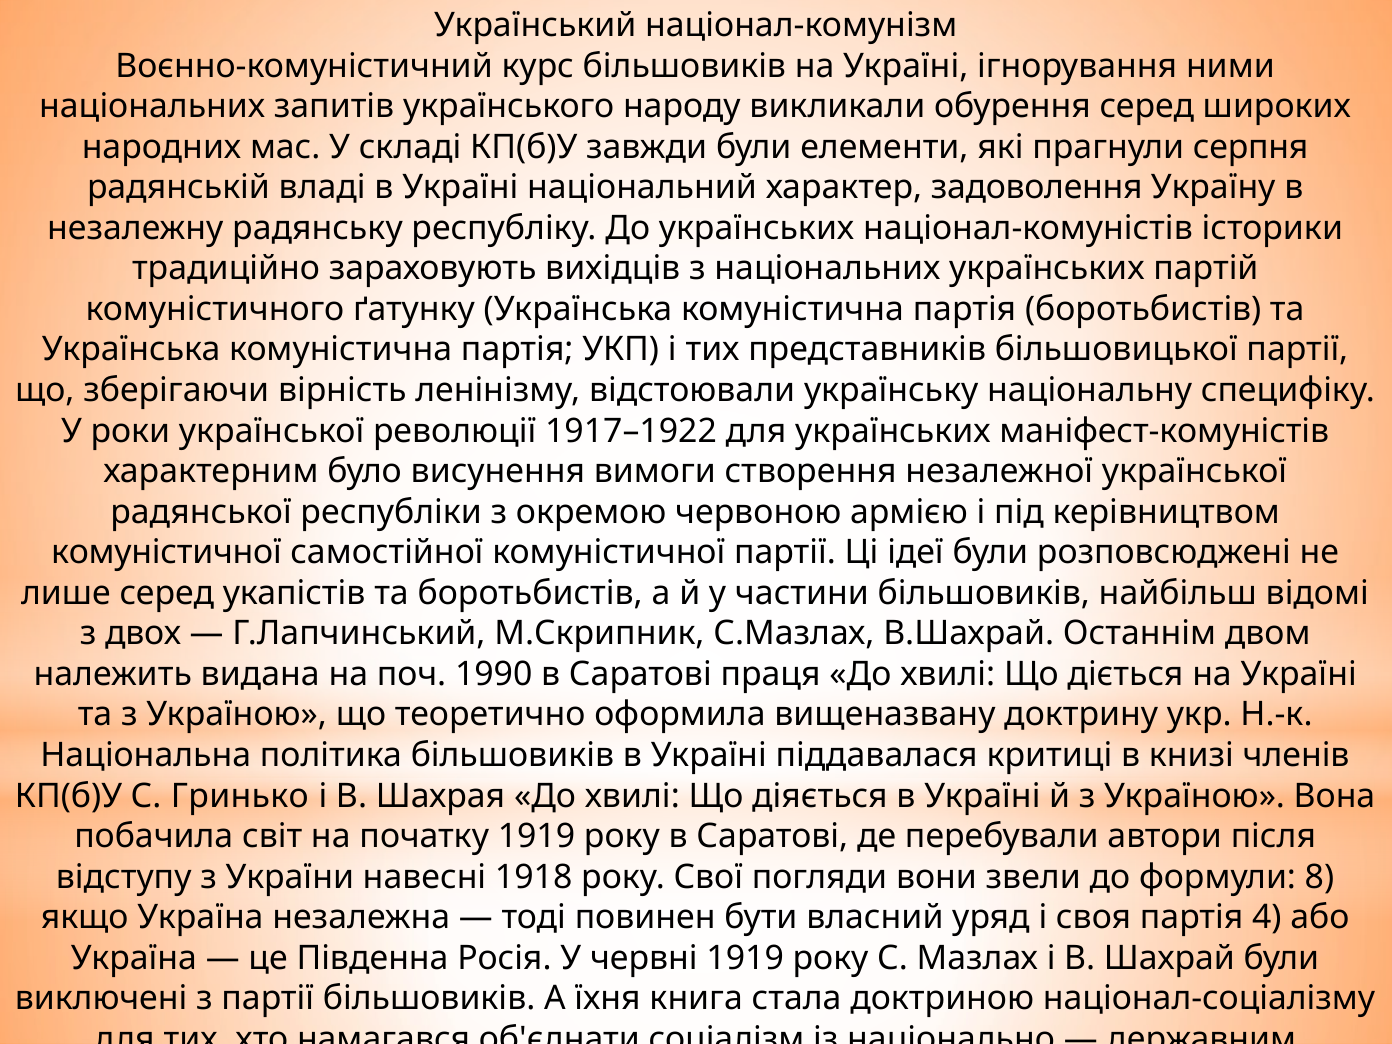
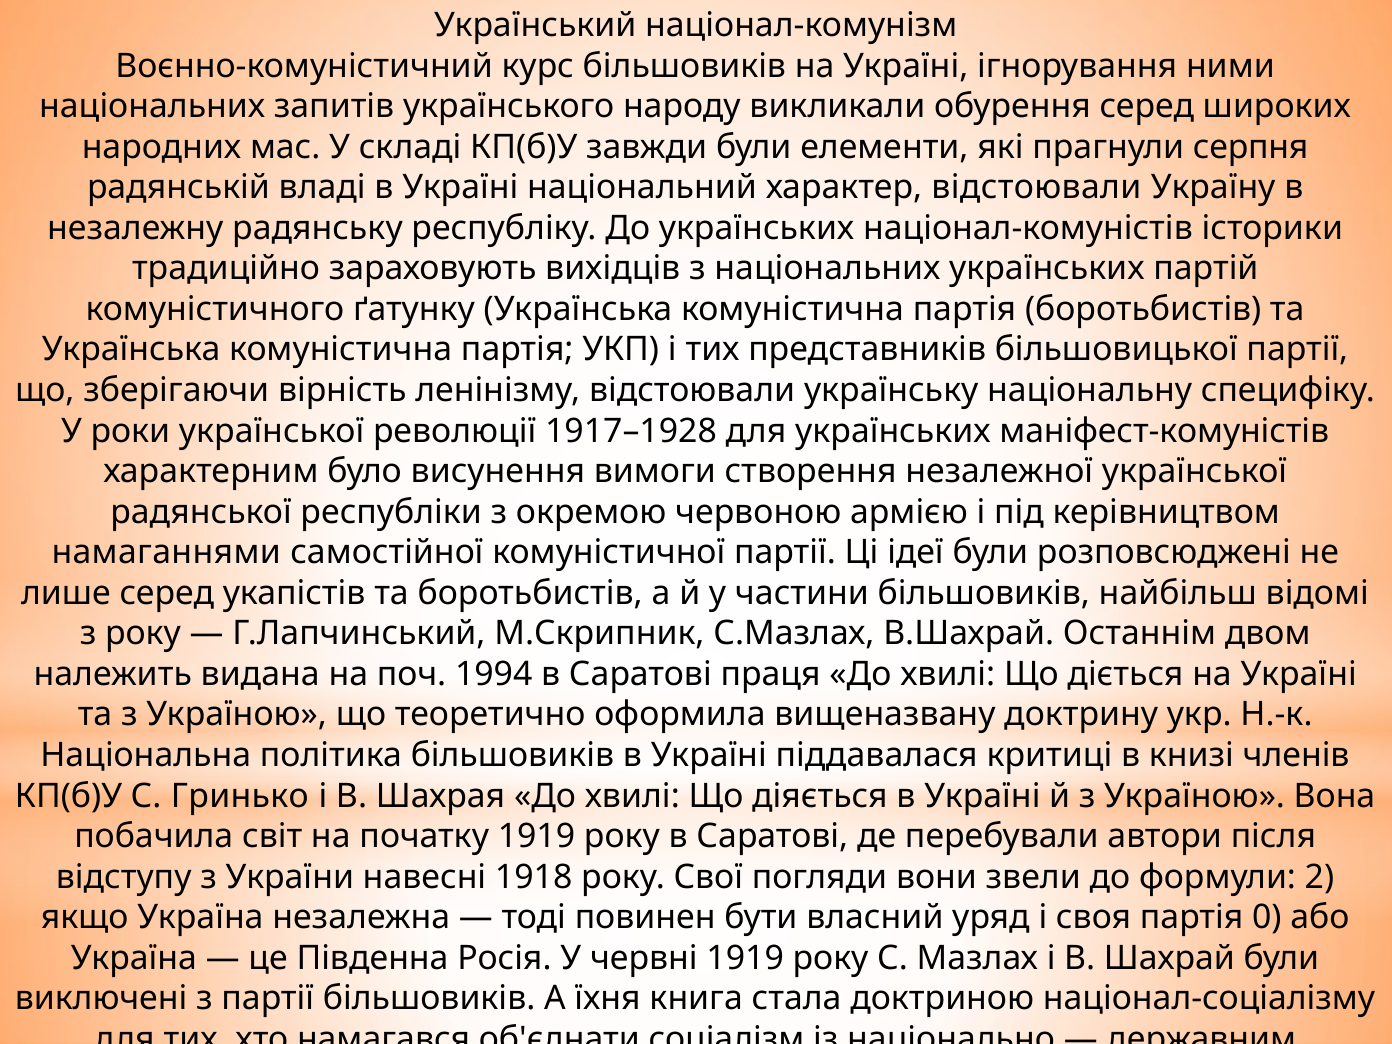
характер задоволення: задоволення -> відстоювали
1917–1922: 1917–1922 -> 1917–1928
комуністичної at (166, 553): комуністичної -> намаганнями
з двох: двох -> року
1990: 1990 -> 1994
8: 8 -> 2
4: 4 -> 0
